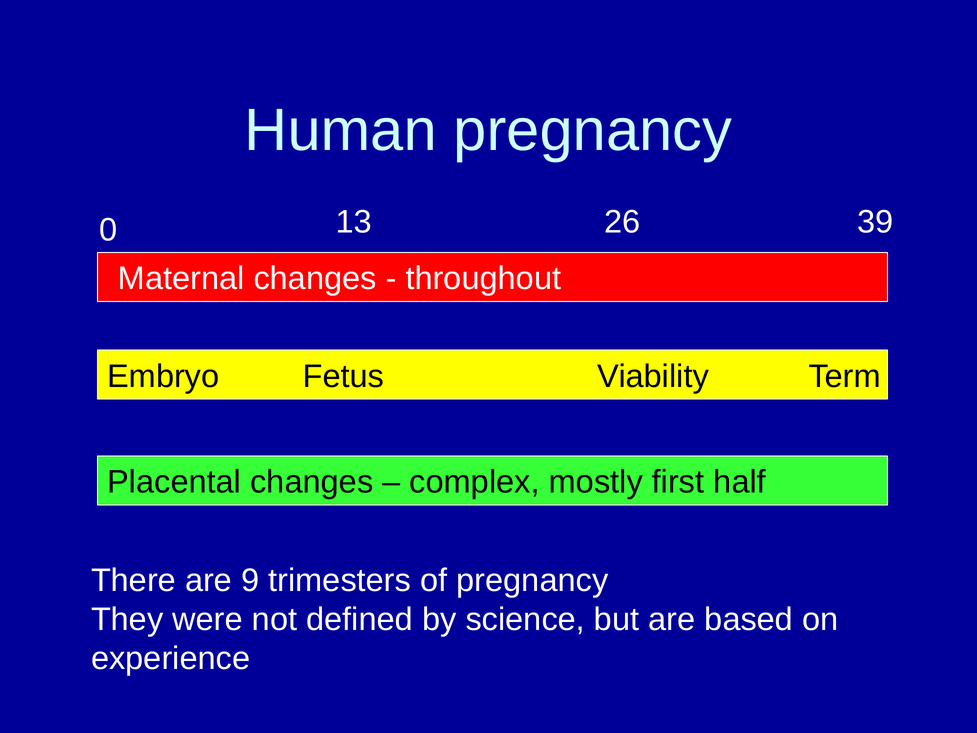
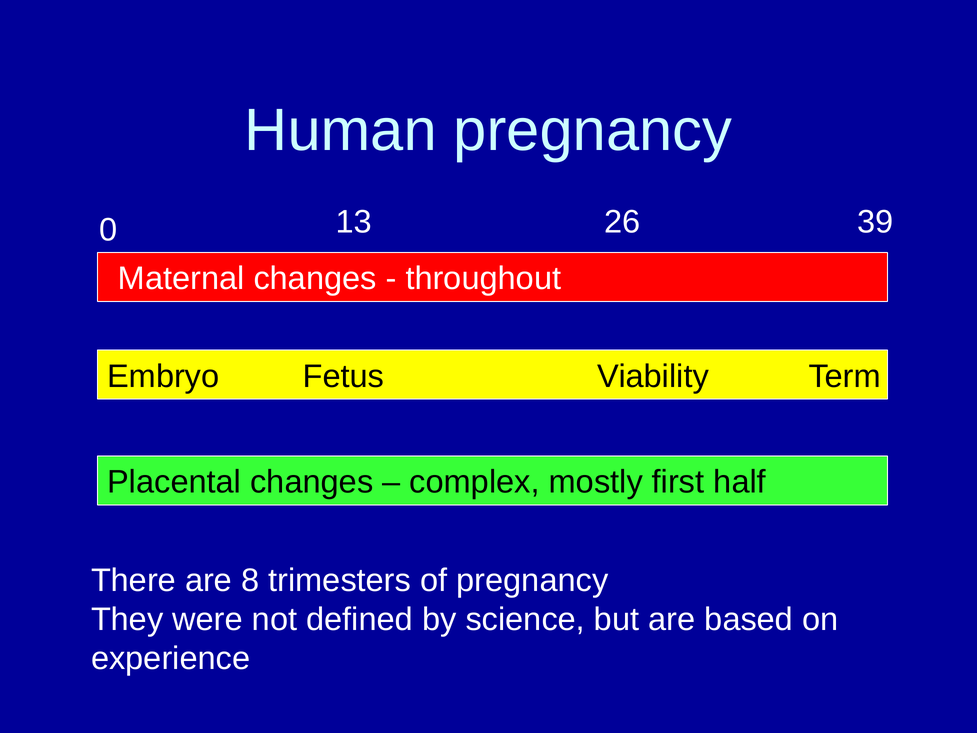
9: 9 -> 8
